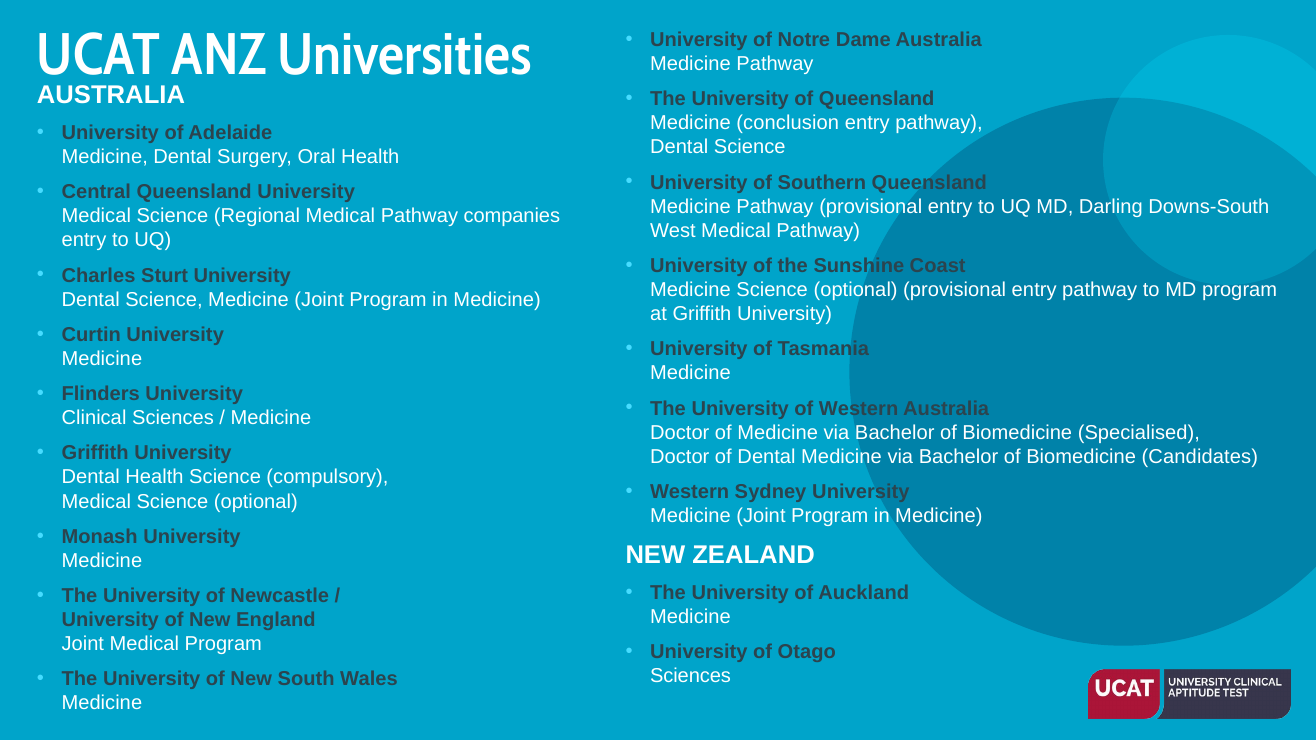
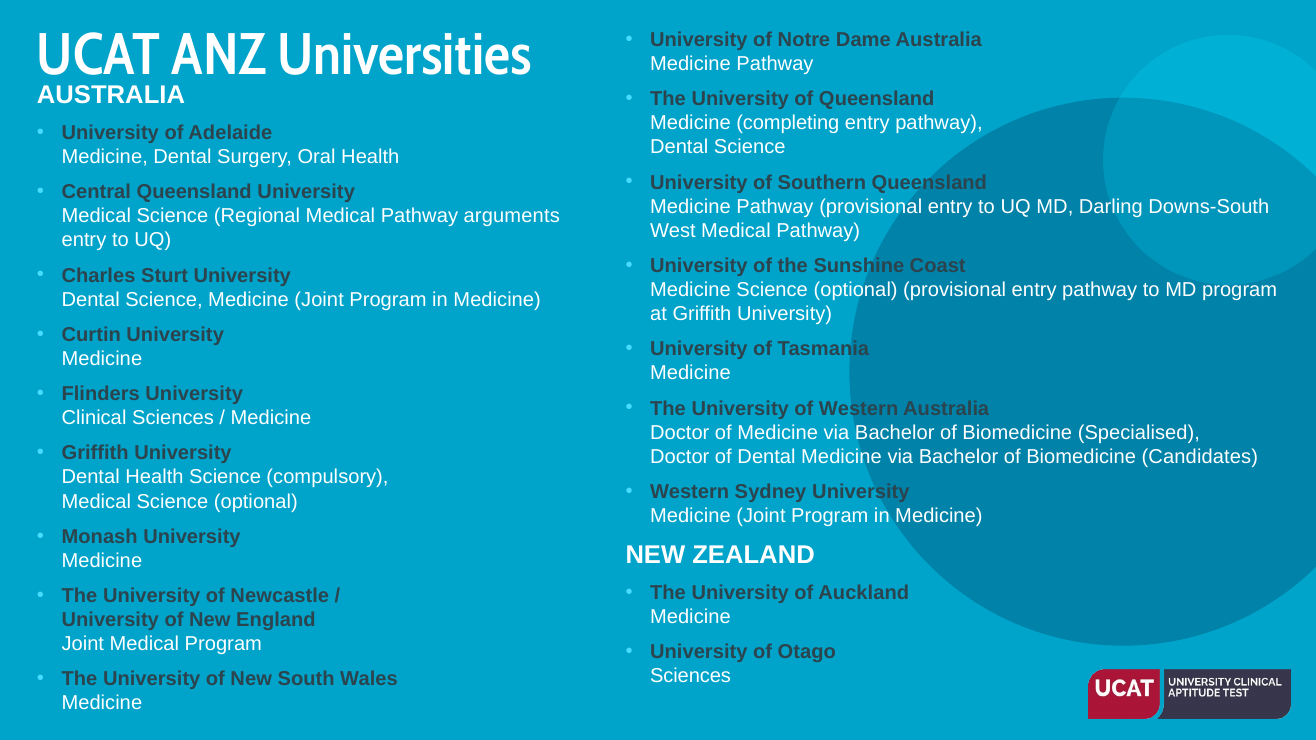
conclusion: conclusion -> completing
companies: companies -> arguments
